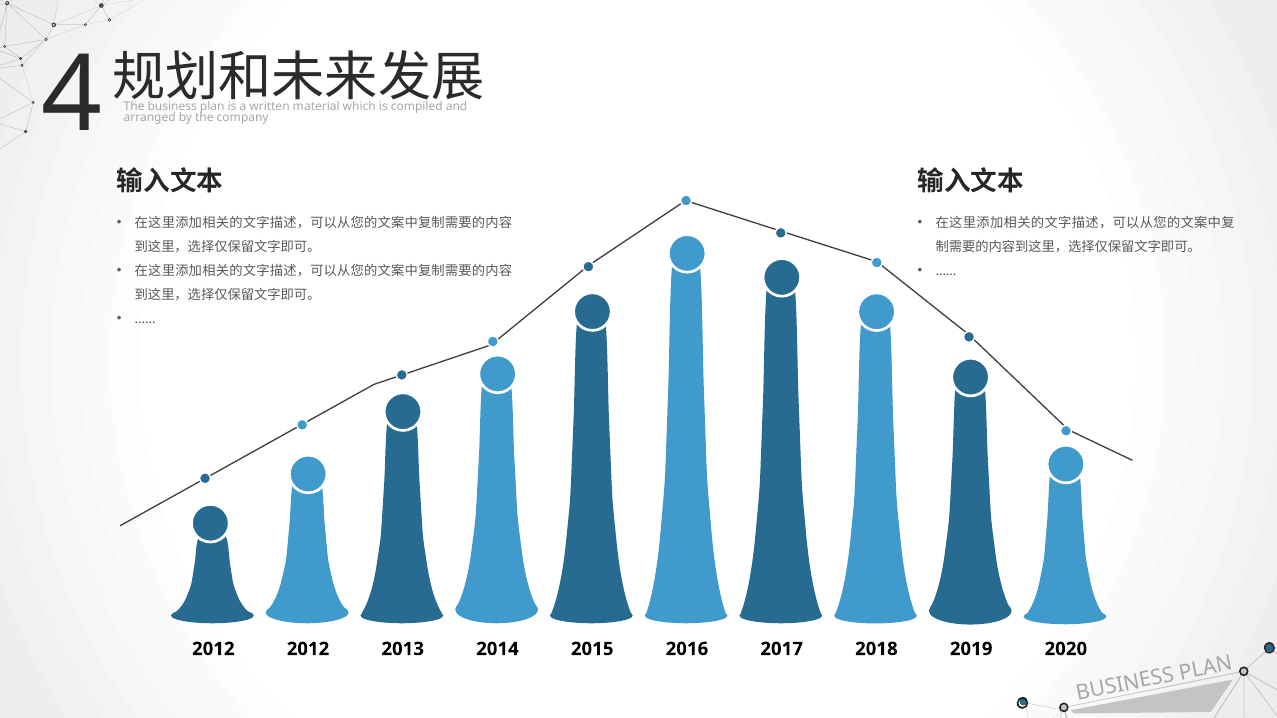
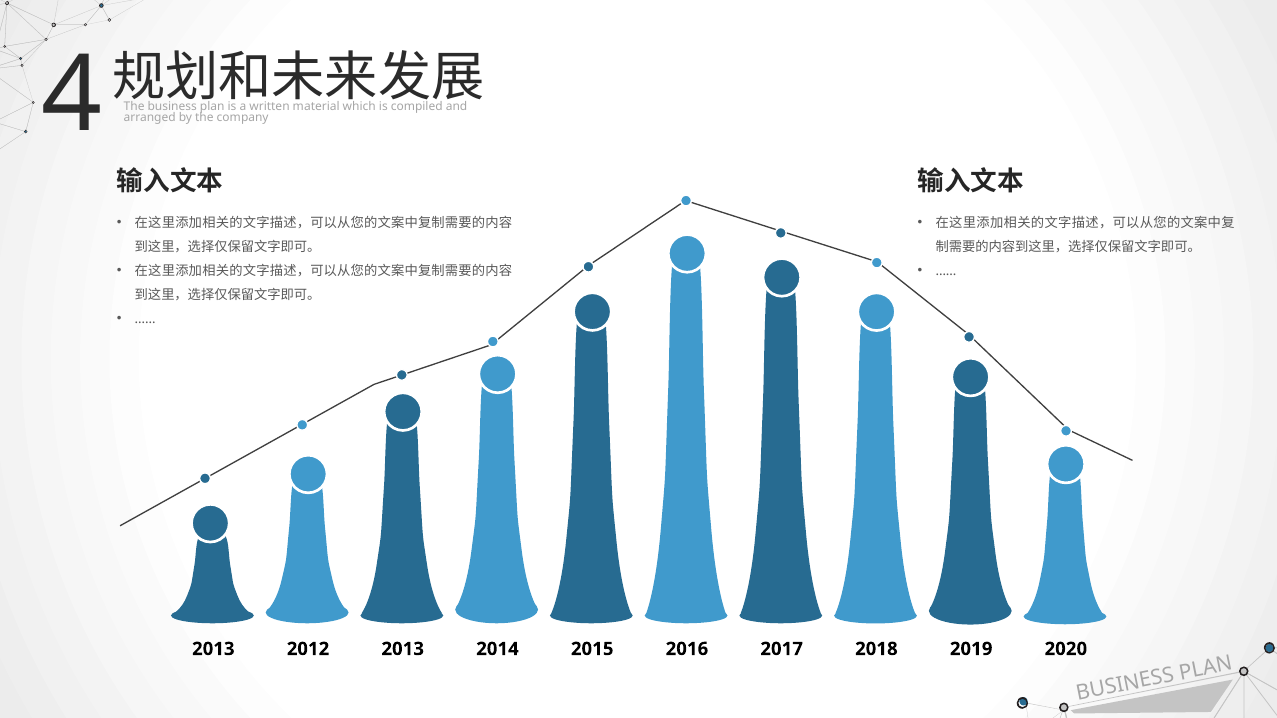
2012 at (213, 649): 2012 -> 2013
